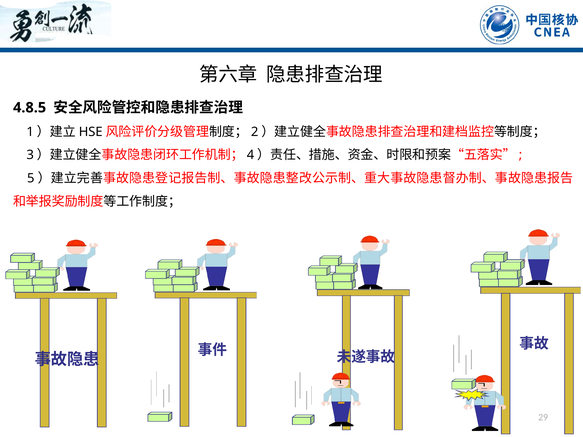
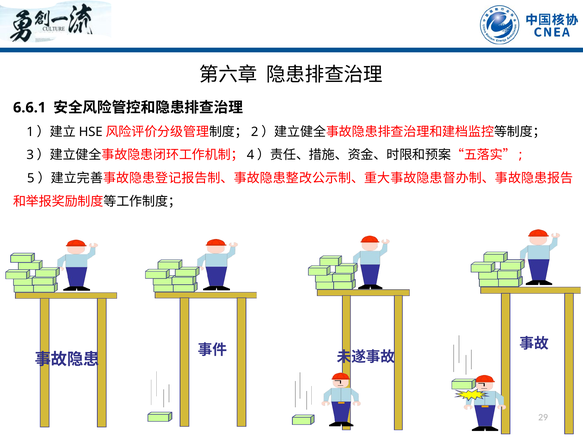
4.8.5: 4.8.5 -> 6.6.1
